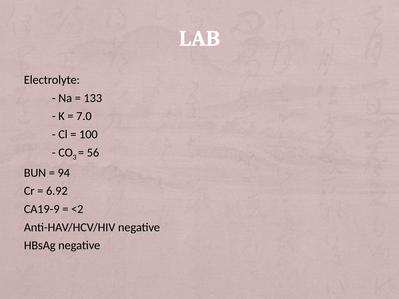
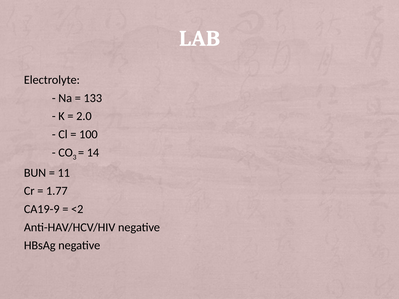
7.0: 7.0 -> 2.0
56: 56 -> 14
94: 94 -> 11
6.92: 6.92 -> 1.77
